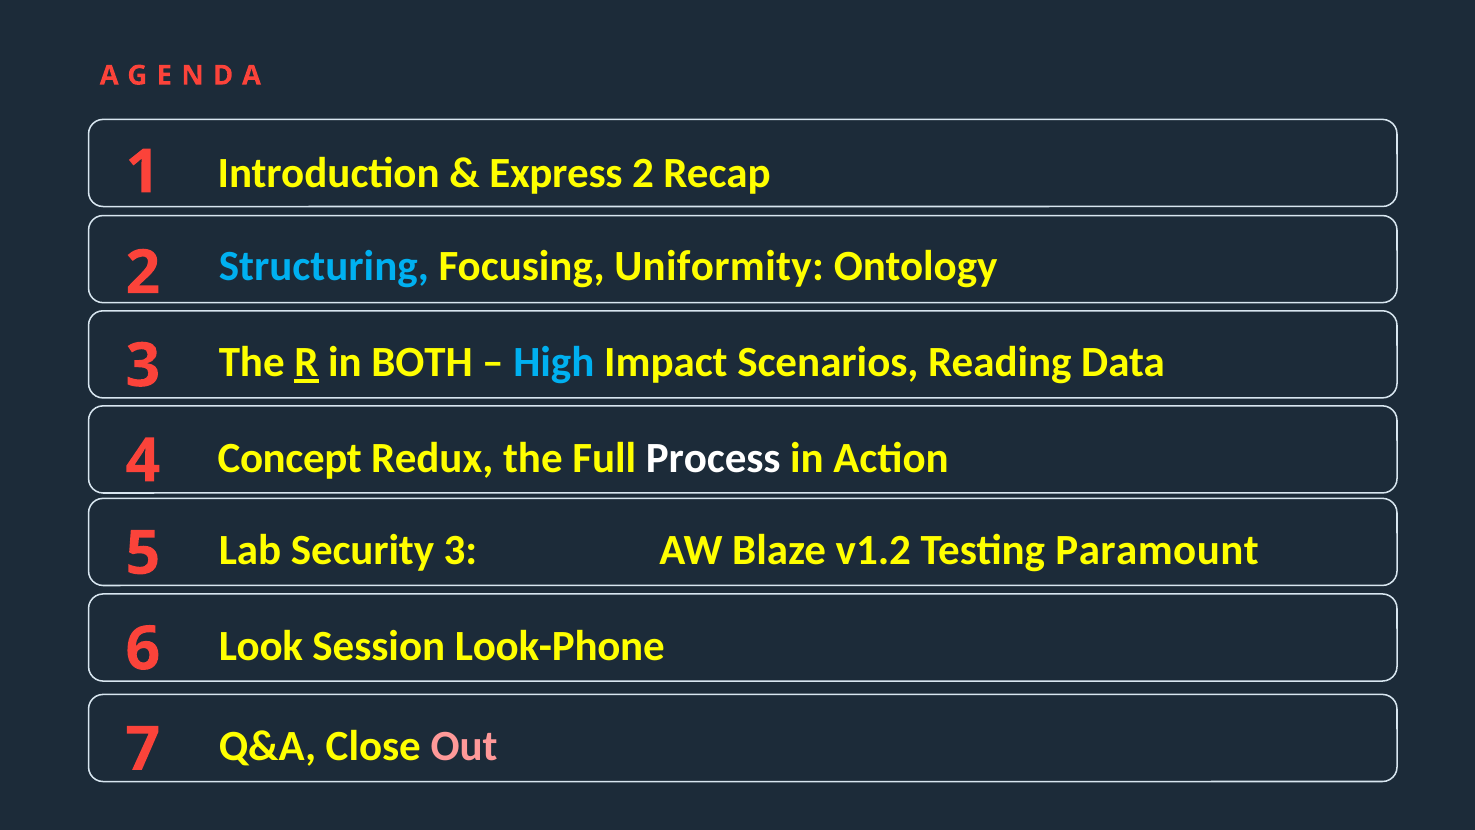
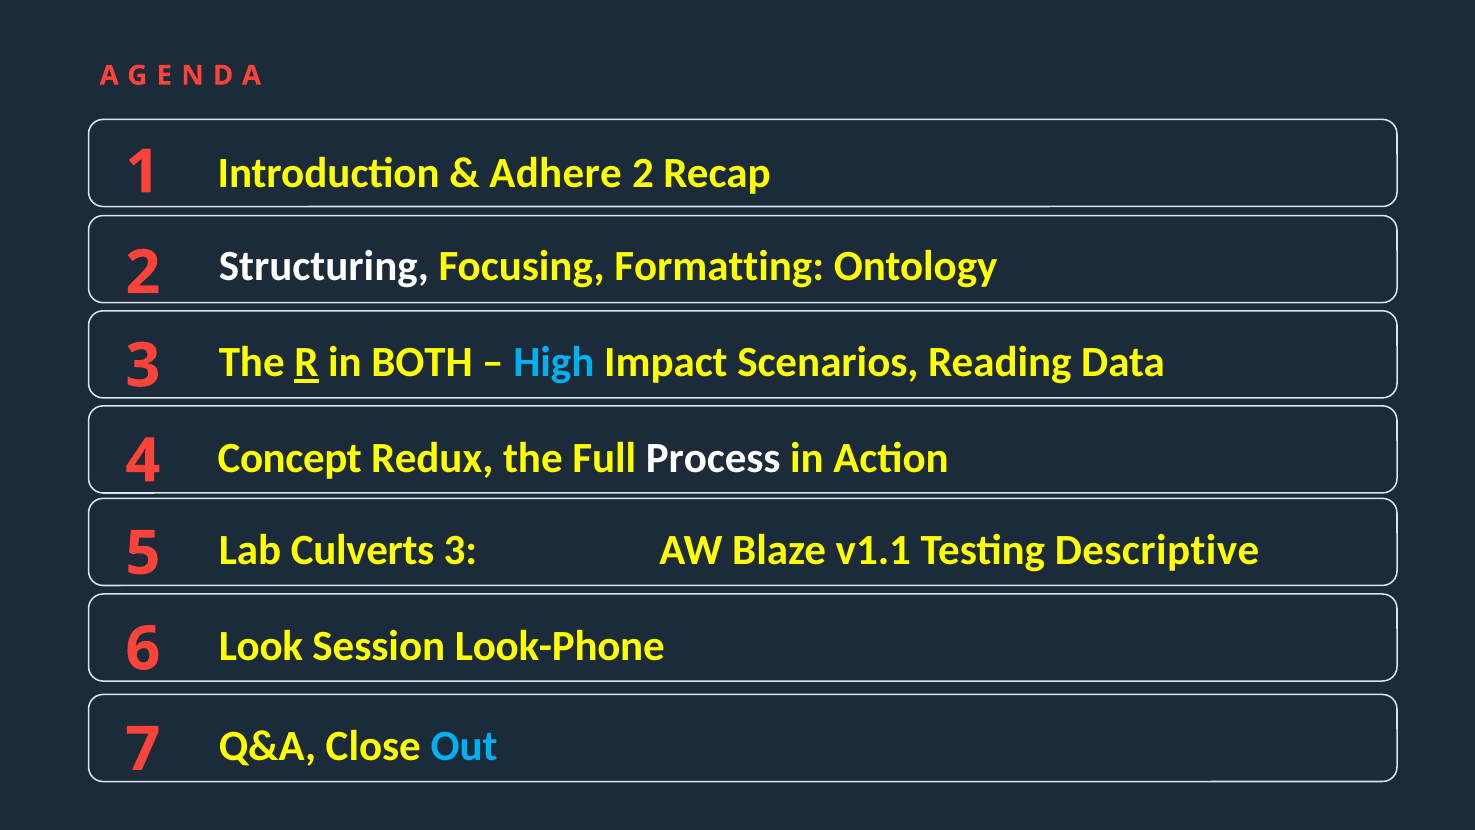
Express: Express -> Adhere
Structuring colour: light blue -> white
Uniformity: Uniformity -> Formatting
Security: Security -> Culverts
v1.2: v1.2 -> v1.1
Paramount: Paramount -> Descriptive
Out colour: pink -> light blue
